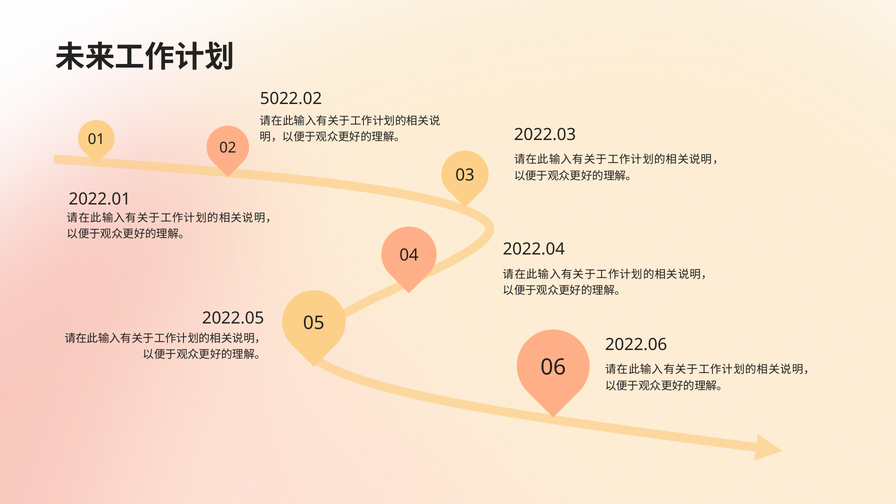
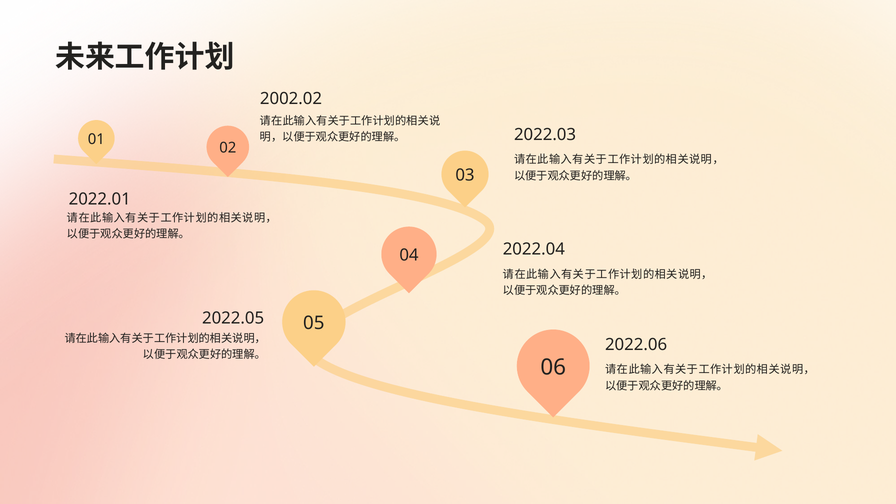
5022.02: 5022.02 -> 2002.02
